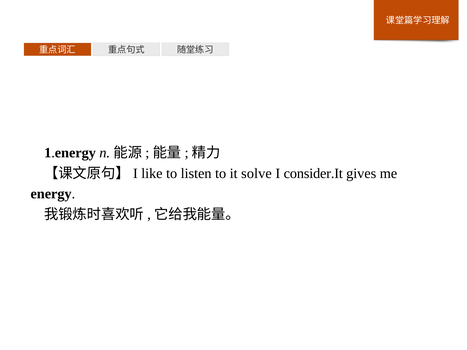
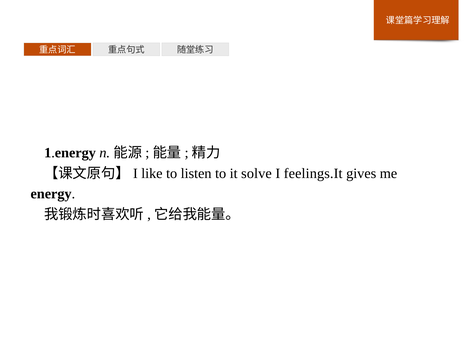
consider.It: consider.It -> feelings.It
